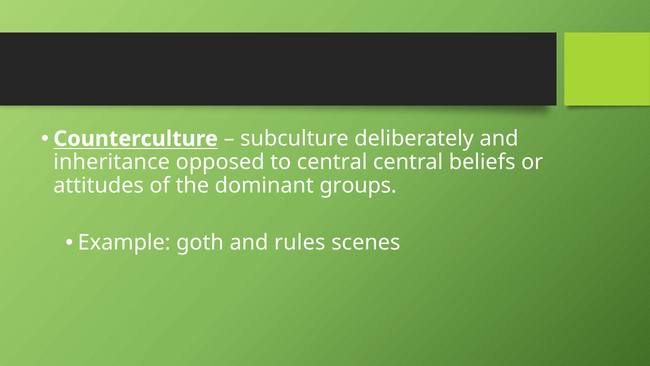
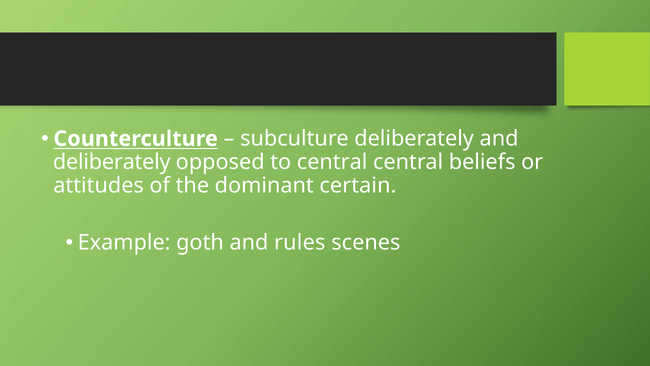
inheritance at (112, 162): inheritance -> deliberately
groups: groups -> certain
